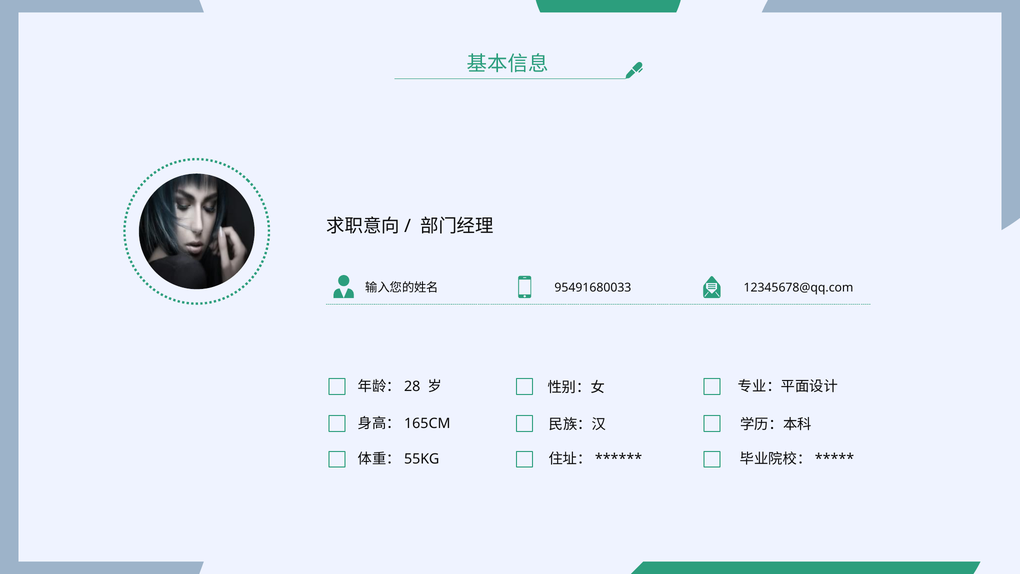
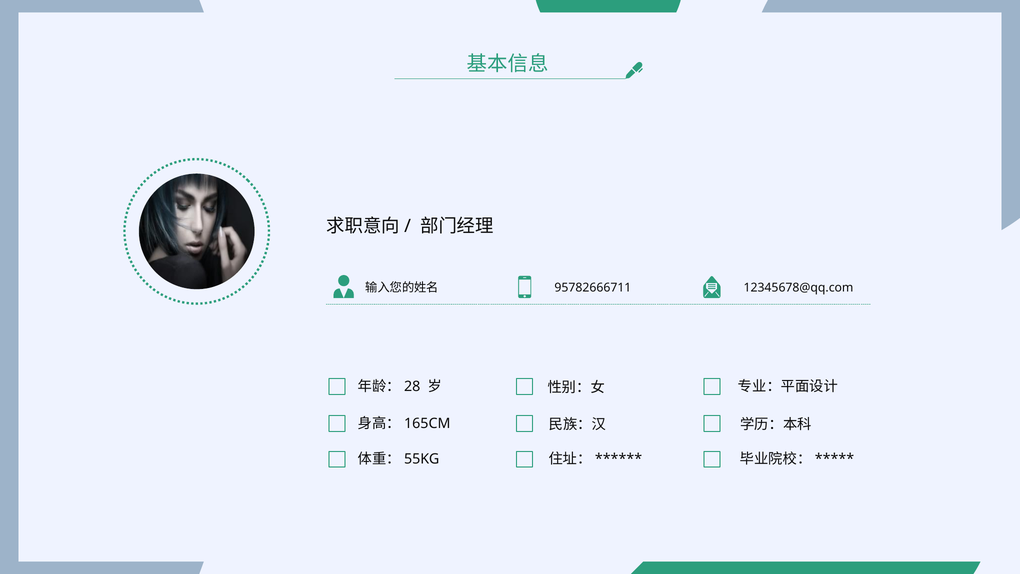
95491680033: 95491680033 -> 95782666711
